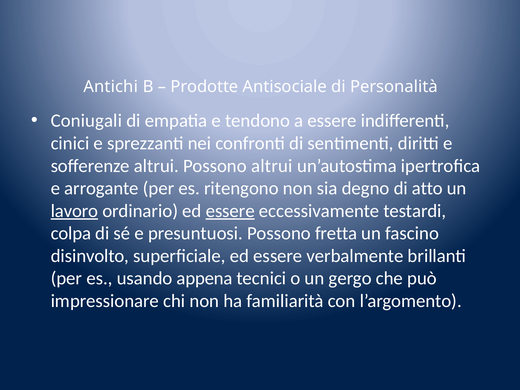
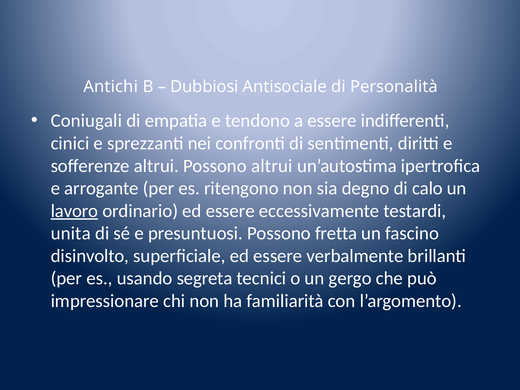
Prodotte: Prodotte -> Dubbiosi
atto: atto -> calo
essere at (230, 211) underline: present -> none
colpa: colpa -> unita
appena: appena -> segreta
